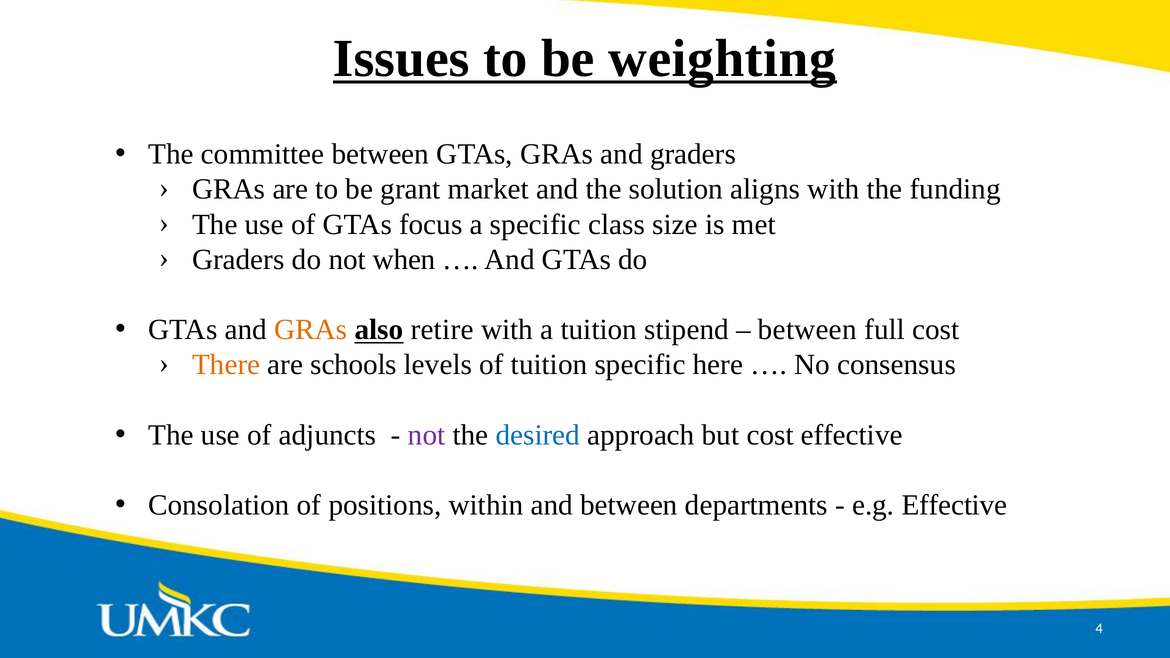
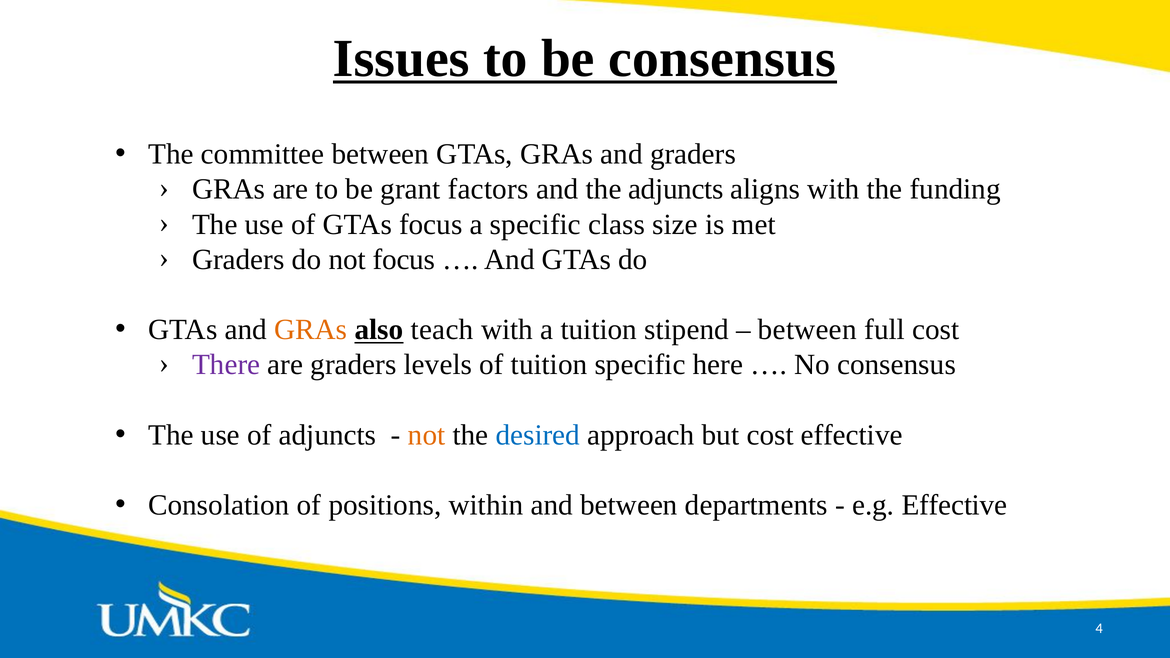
be weighting: weighting -> consensus
market: market -> factors
the solution: solution -> adjuncts
not when: when -> focus
retire: retire -> teach
There colour: orange -> purple
are schools: schools -> graders
not at (427, 435) colour: purple -> orange
